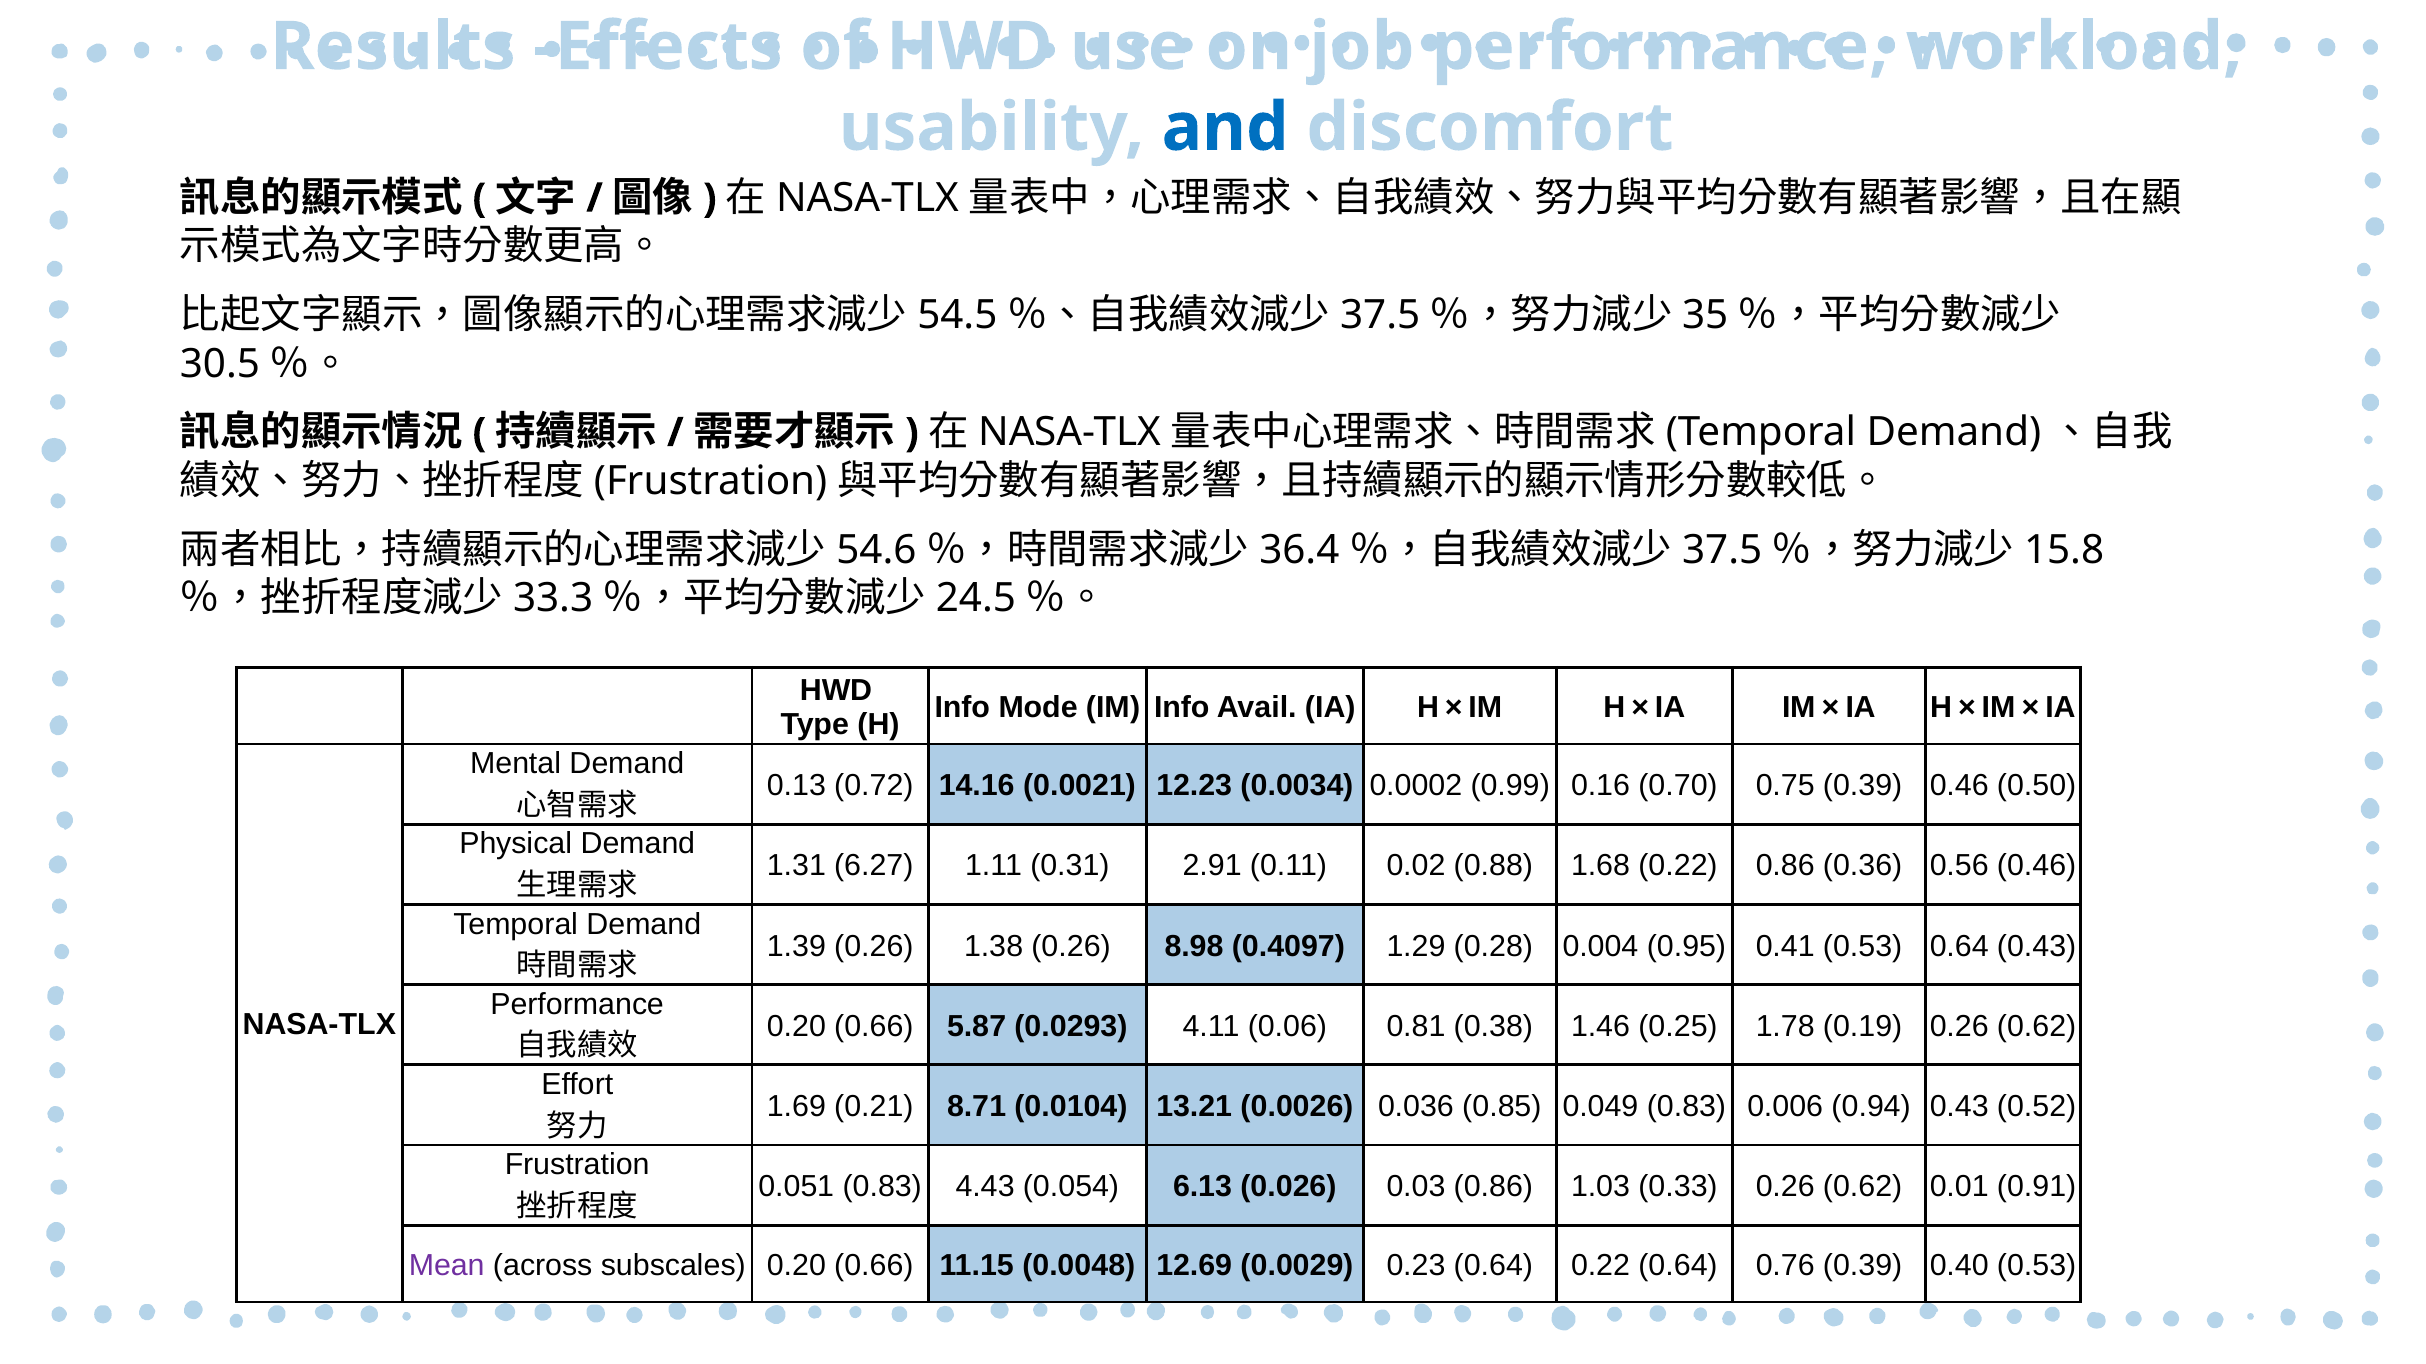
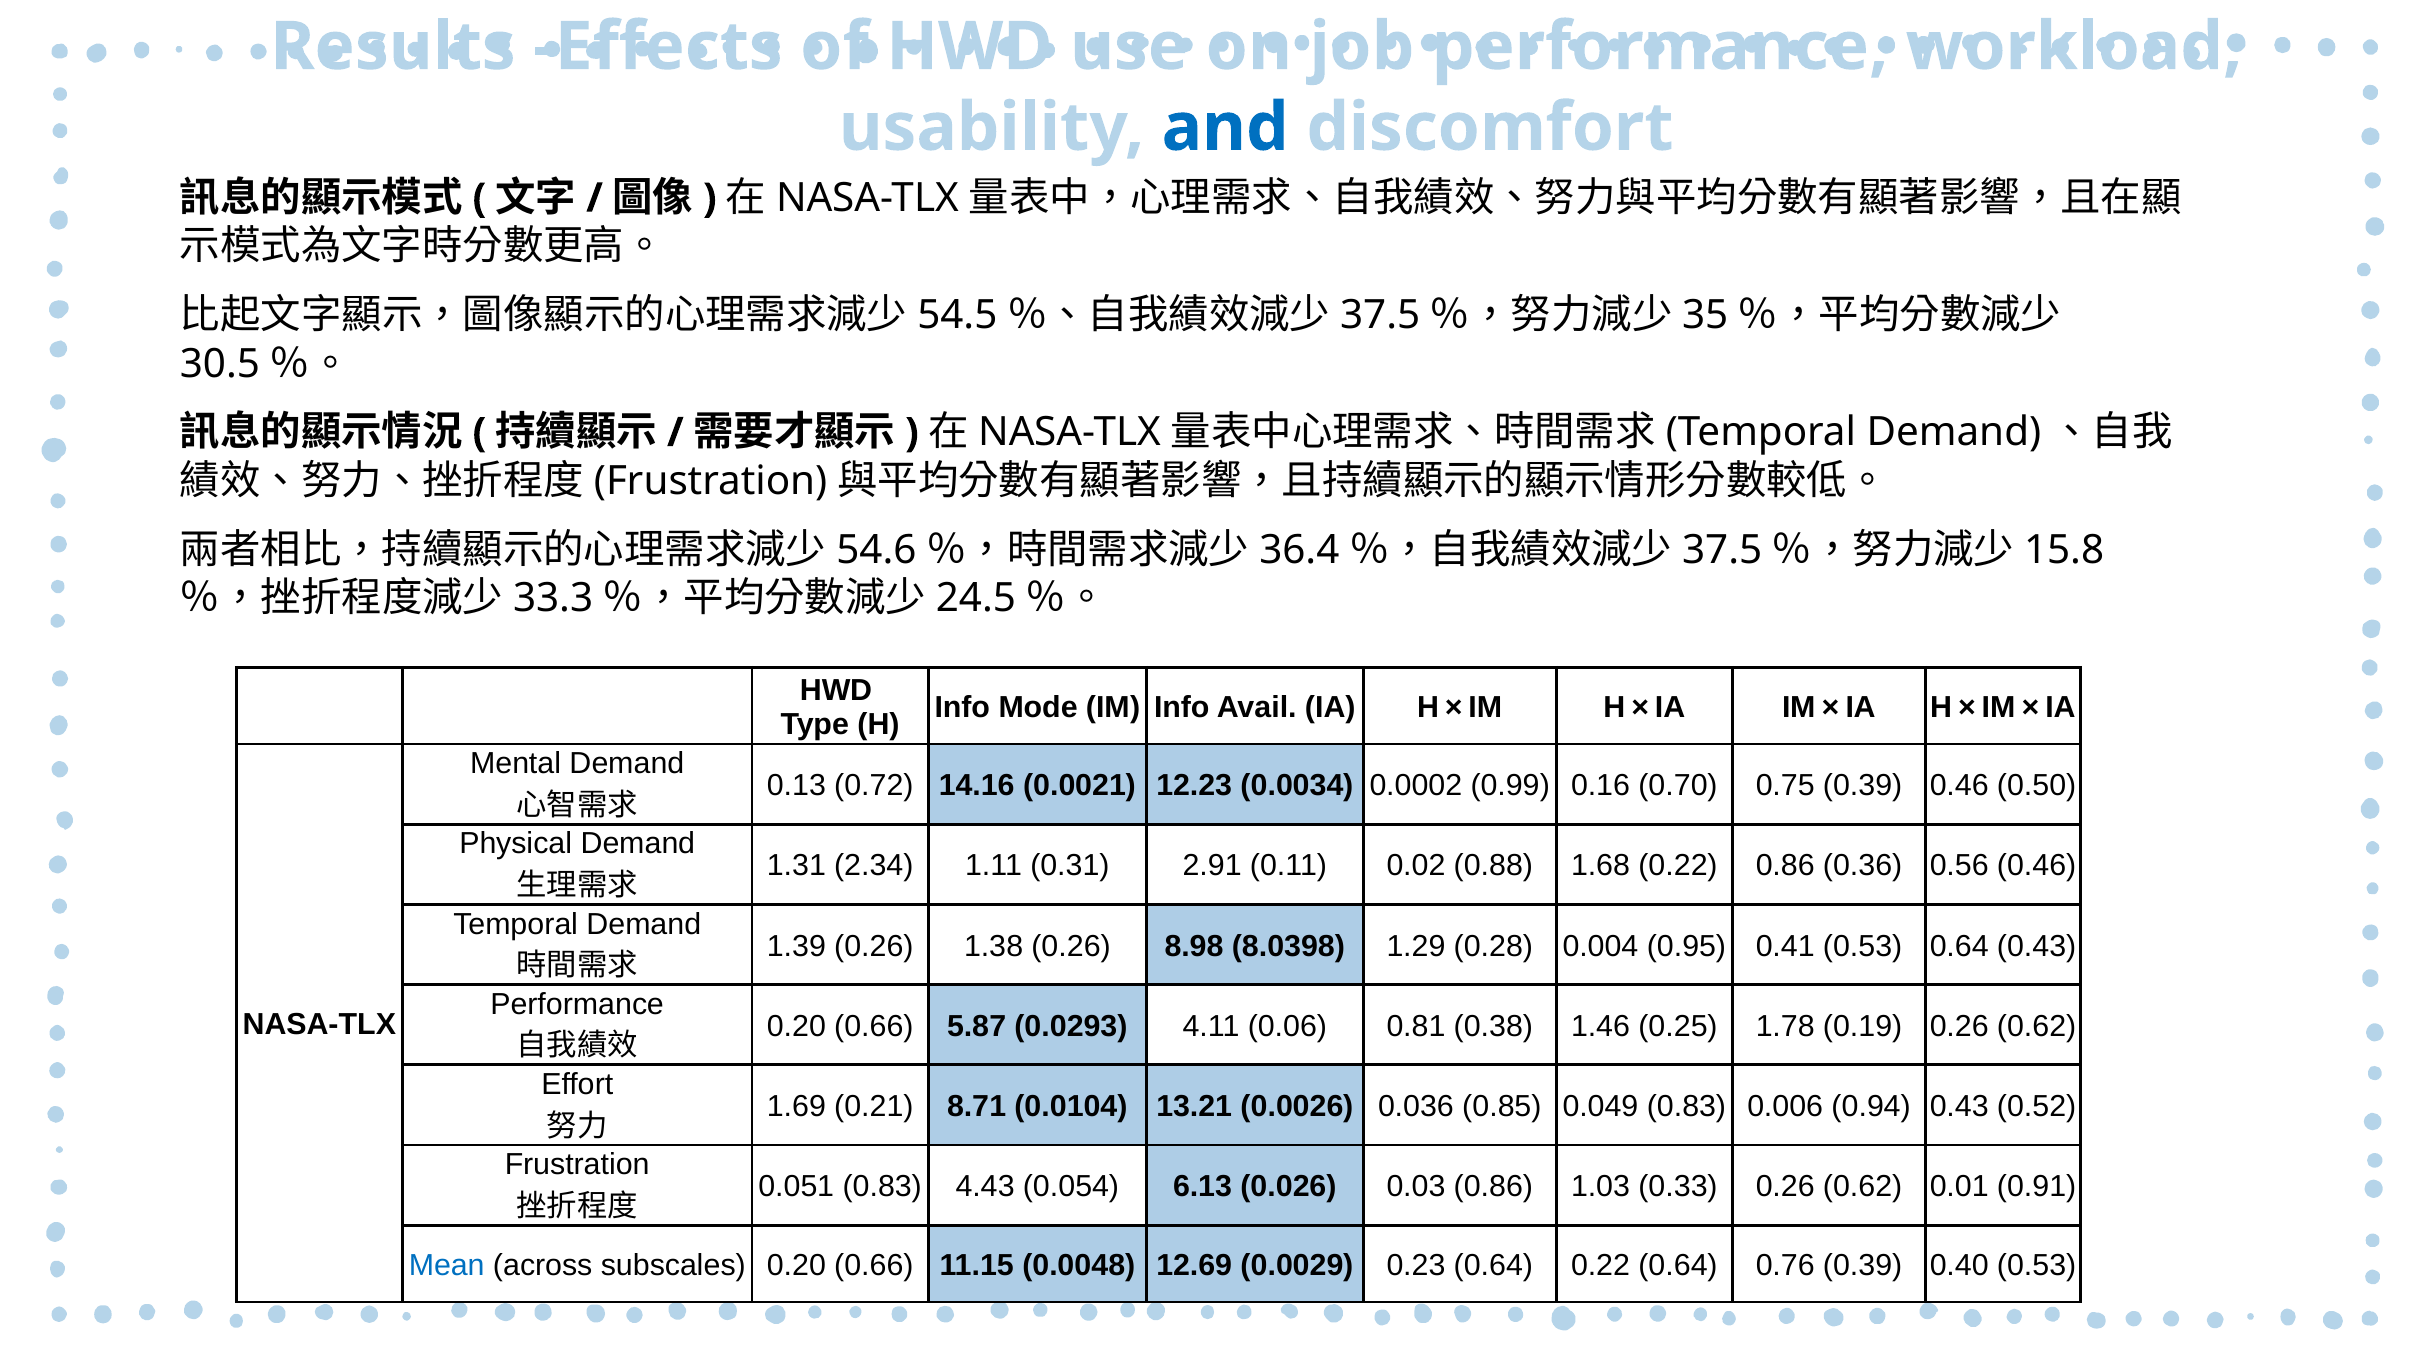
6.27: 6.27 -> 2.34
0.4097: 0.4097 -> 8.0398
Mean colour: purple -> blue
